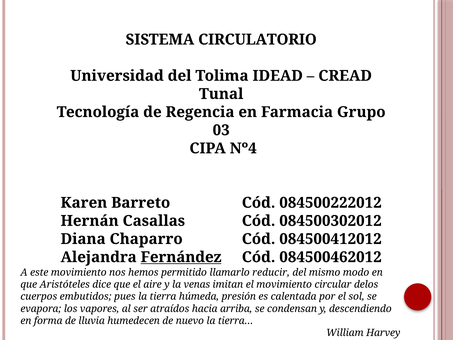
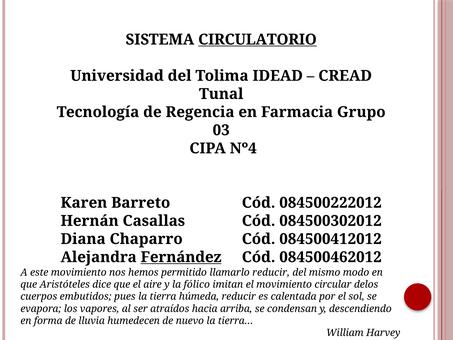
CIRCULATORIO underline: none -> present
venas: venas -> fólico
húmeda presión: presión -> reducir
